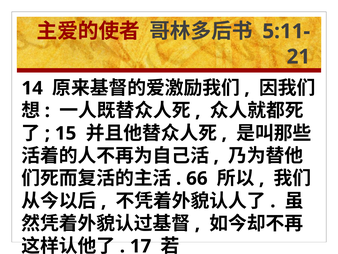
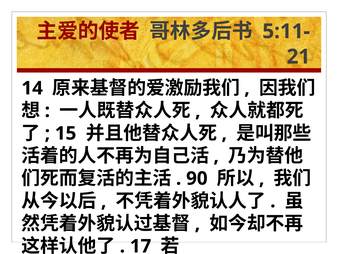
66: 66 -> 90
